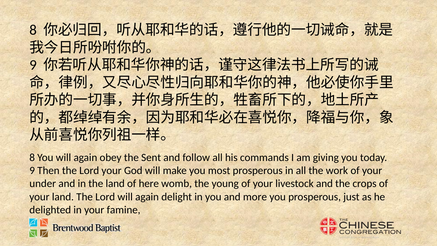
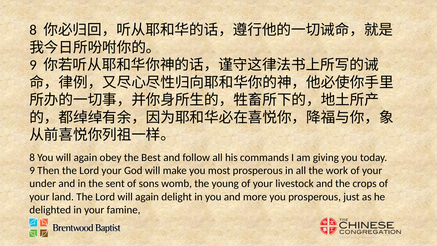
Sent: Sent -> Best
the land: land -> sent
here: here -> sons
